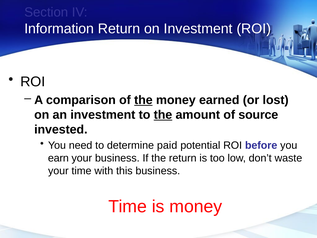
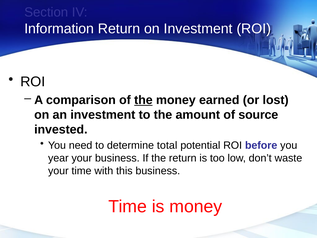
the at (163, 115) underline: present -> none
paid: paid -> total
earn: earn -> year
